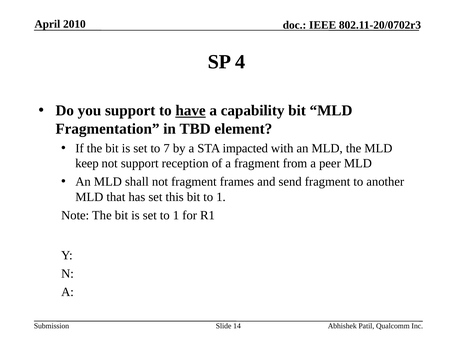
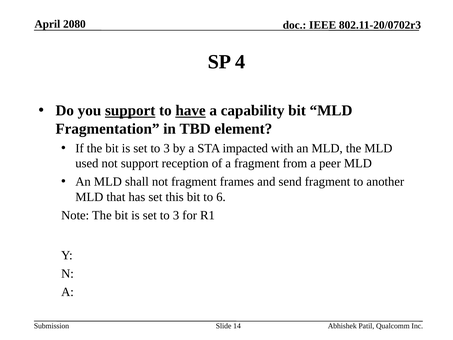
2010: 2010 -> 2080
support at (130, 111) underline: none -> present
7 at (167, 148): 7 -> 3
keep: keep -> used
bit to 1: 1 -> 6
1 at (176, 215): 1 -> 3
